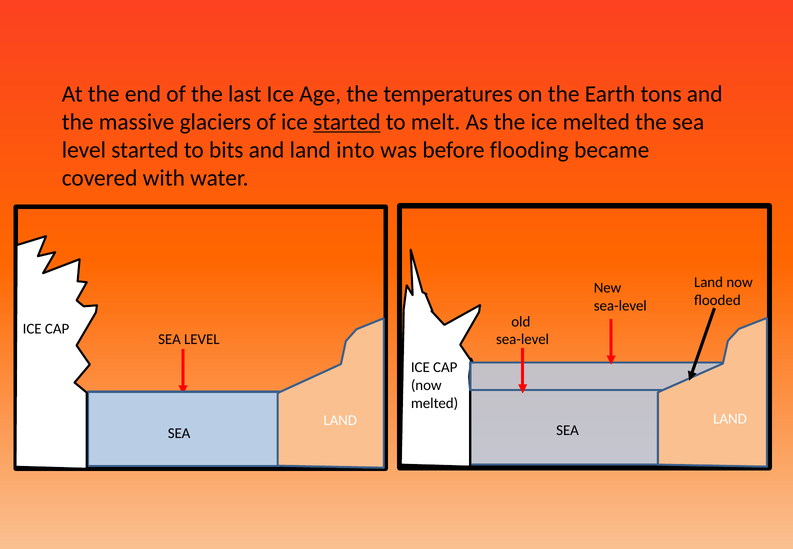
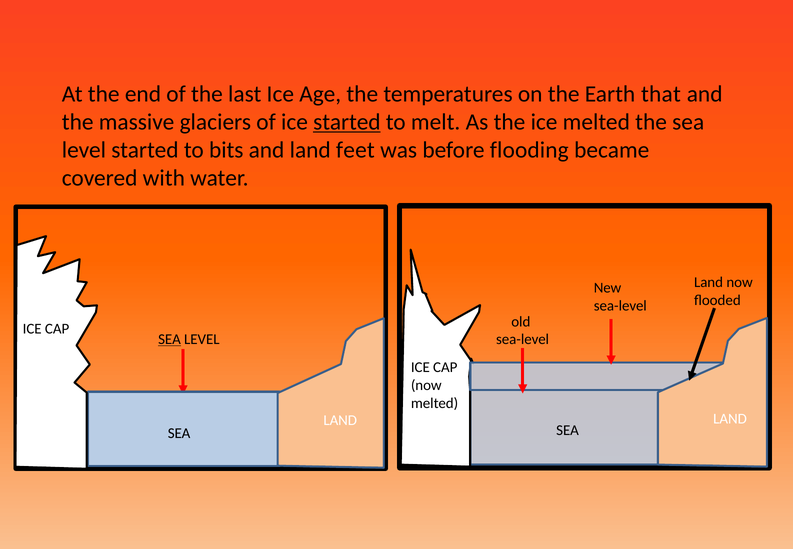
tons: tons -> that
into: into -> feet
SEA at (170, 339) underline: none -> present
